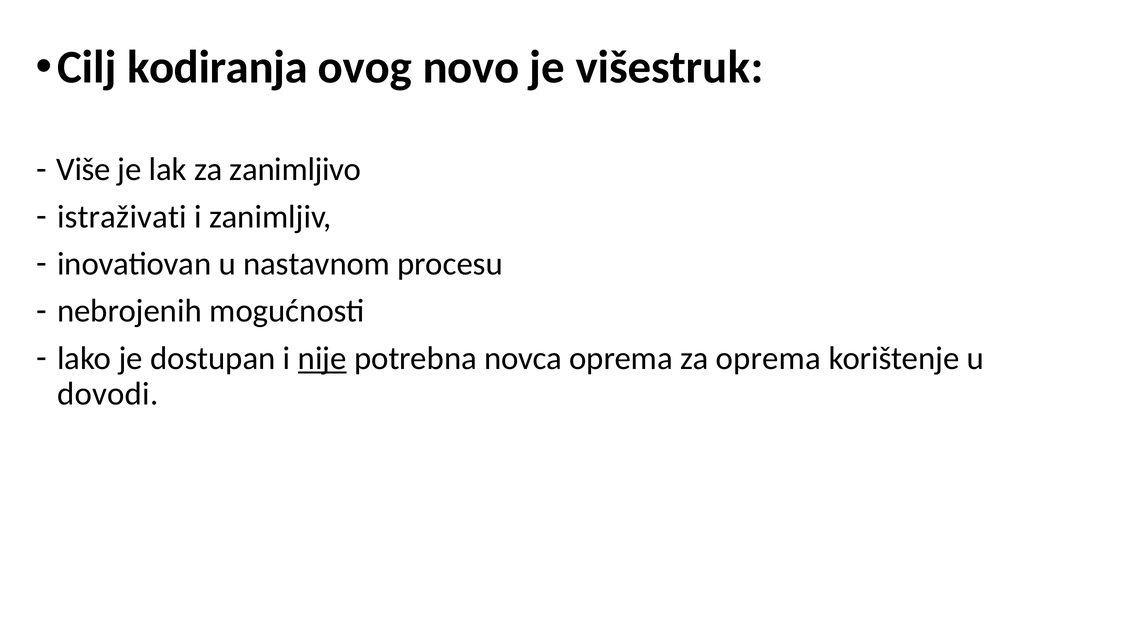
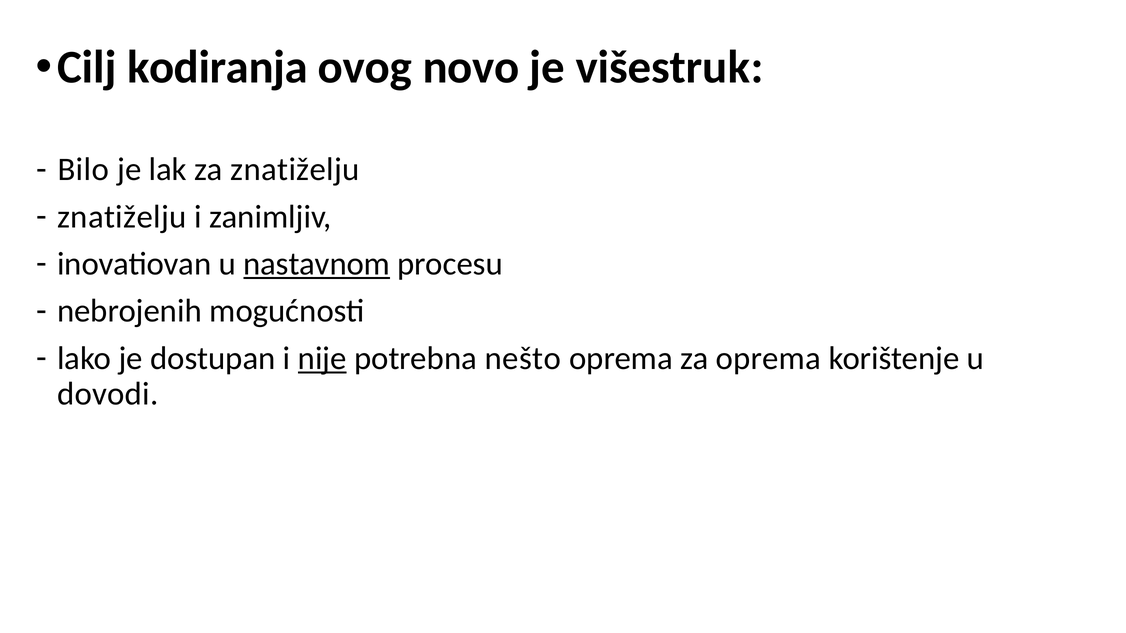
Više: Više -> Bilo
za zanimljivo: zanimljivo -> znatiželju
istraživati at (122, 217): istraživati -> znatiželju
nastavnom underline: none -> present
novca: novca -> nešto
